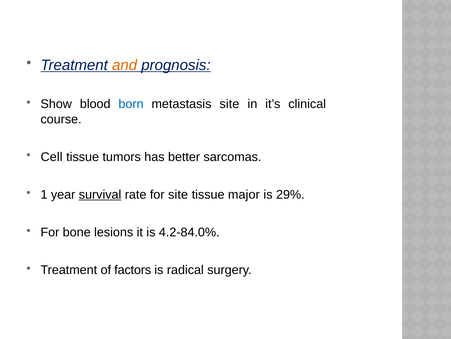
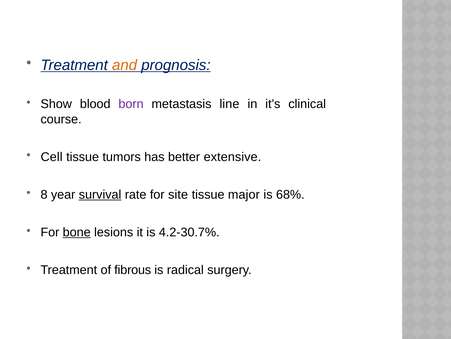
born colour: blue -> purple
metastasis site: site -> line
sarcomas: sarcomas -> extensive
1: 1 -> 8
29%: 29% -> 68%
bone underline: none -> present
4.2-84.0%: 4.2-84.0% -> 4.2-30.7%
factors: factors -> fibrous
